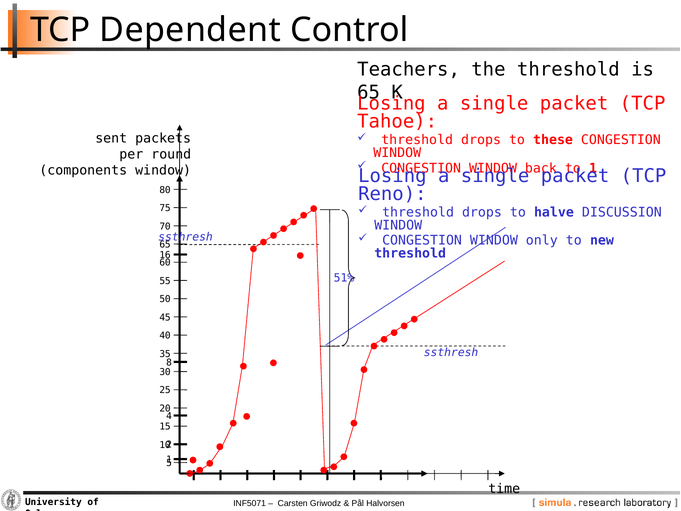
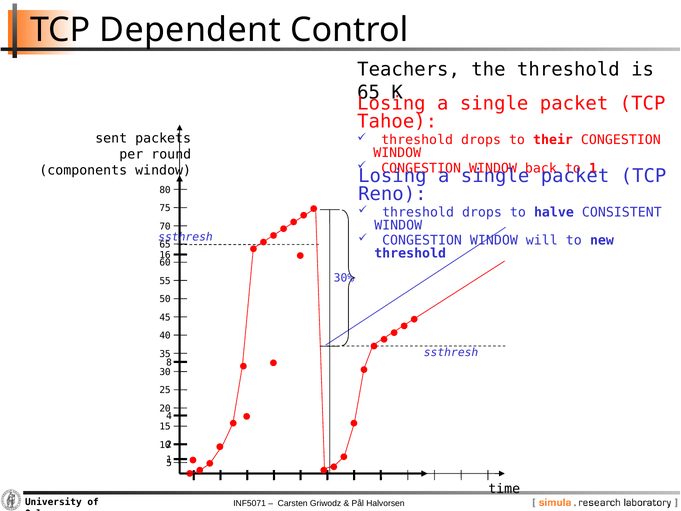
these: these -> their
DISCUSSION: DISCUSSION -> CONSISTENT
only: only -> will
51%: 51% -> 30%
